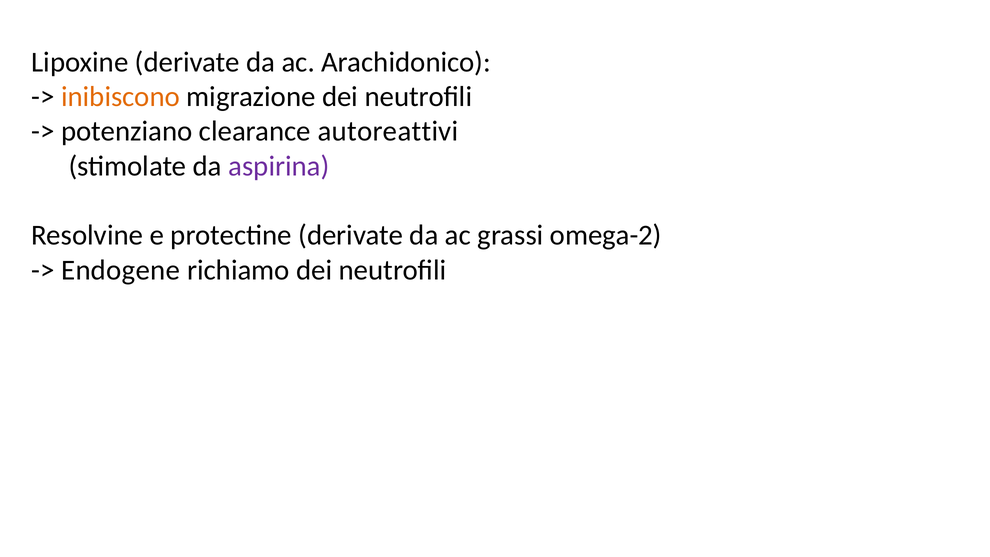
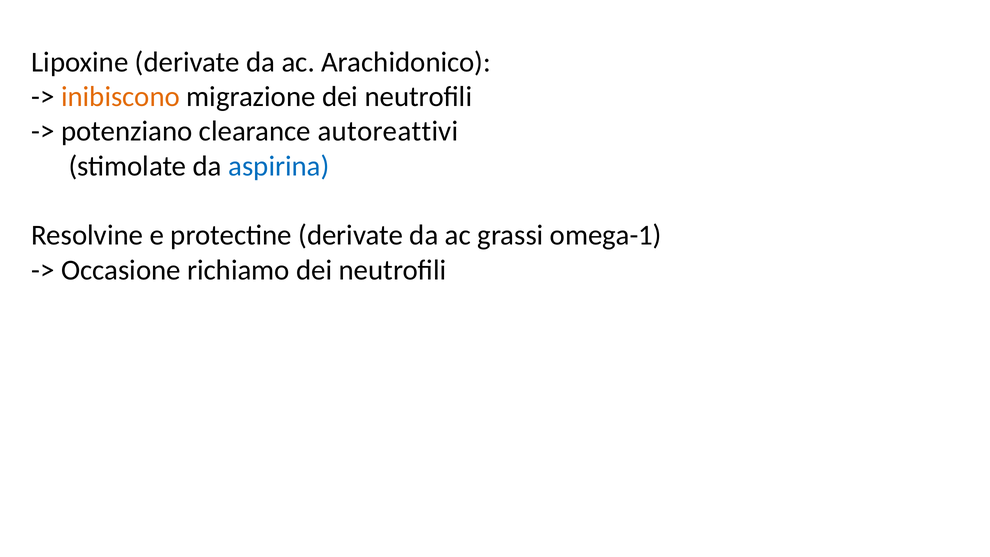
aspirina colour: purple -> blue
omega-2: omega-2 -> omega-1
Endogene: Endogene -> Occasione
